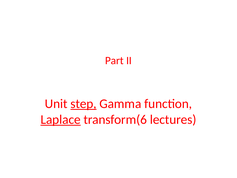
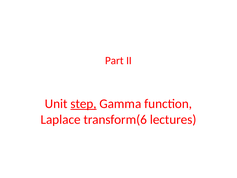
Laplace underline: present -> none
